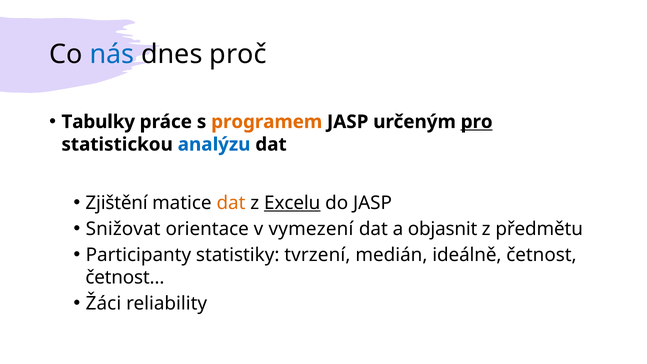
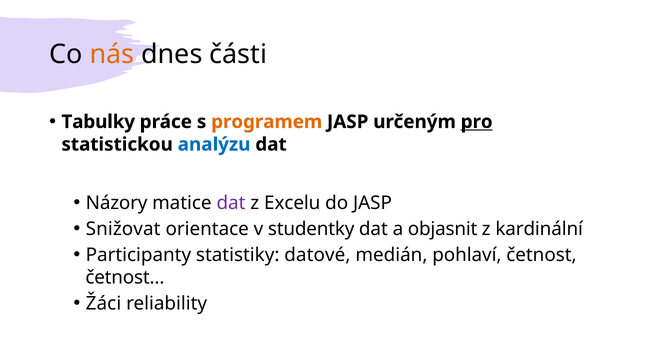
nás colour: blue -> orange
proč: proč -> části
Zjištění: Zjištění -> Názory
dat at (231, 203) colour: orange -> purple
Excelu underline: present -> none
vymezení: vymezení -> studentky
předmětu: předmětu -> kardinální
tvrzení: tvrzení -> datové
ideálně: ideálně -> pohlaví
